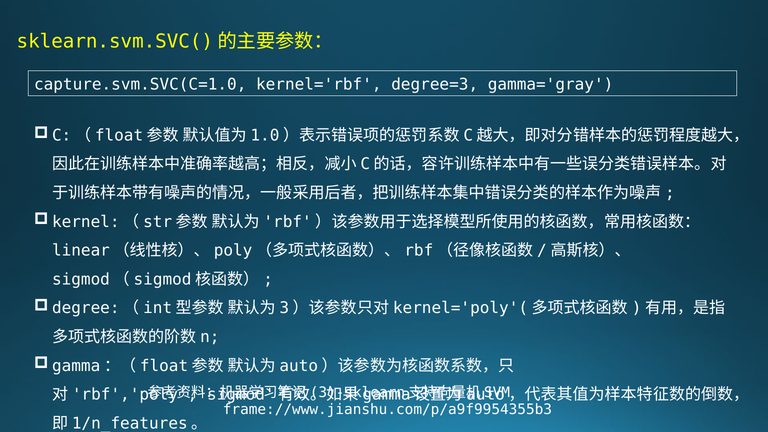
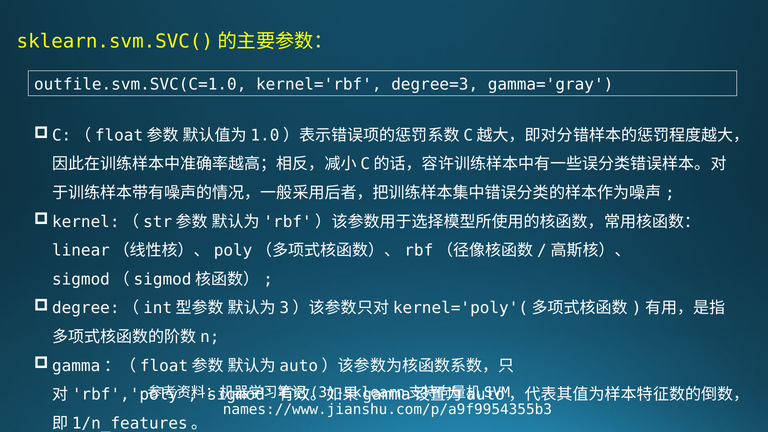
capture.svm.SVC(C=1.0: capture.svm.SVC(C=1.0 -> outfile.svm.SVC(C=1.0
frame://www.jianshu.com/p/a9f9954355b3: frame://www.jianshu.com/p/a9f9954355b3 -> names://www.jianshu.com/p/a9f9954355b3
